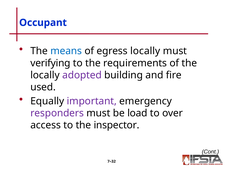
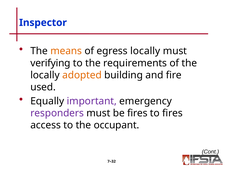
Occupant: Occupant -> Inspector
means colour: blue -> orange
adopted colour: purple -> orange
be load: load -> fires
to over: over -> fires
inspector: inspector -> occupant
